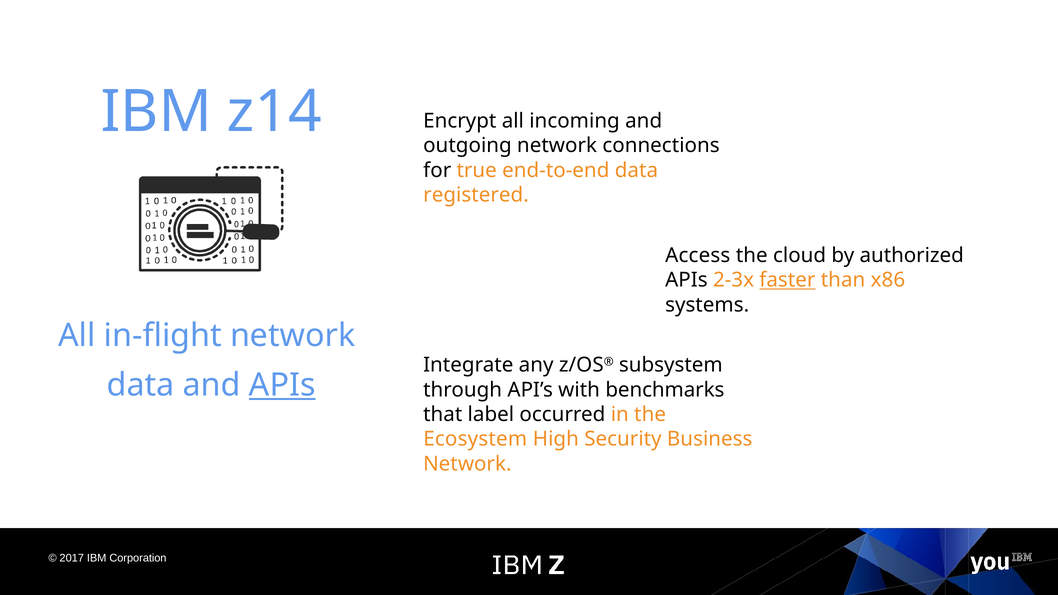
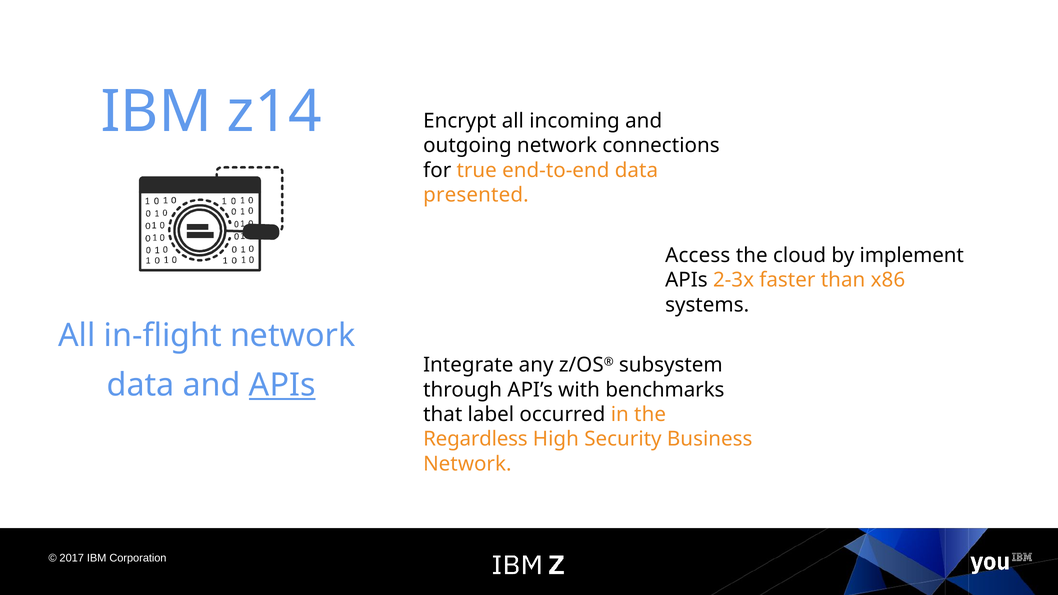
registered: registered -> presented
authorized: authorized -> implement
faster underline: present -> none
Ecosystem: Ecosystem -> Regardless
